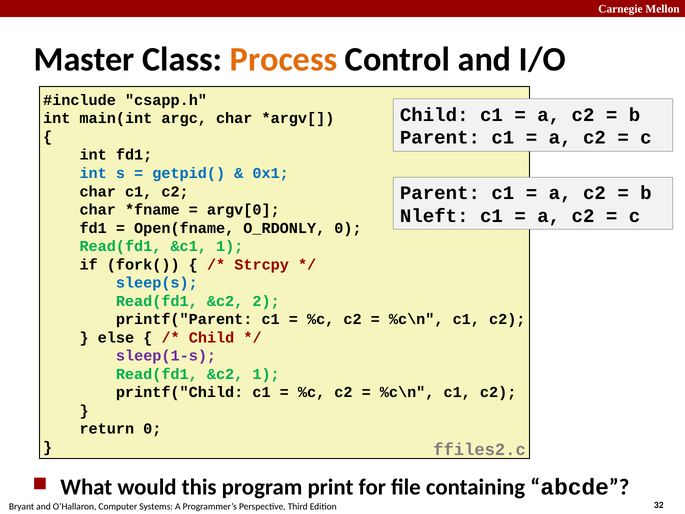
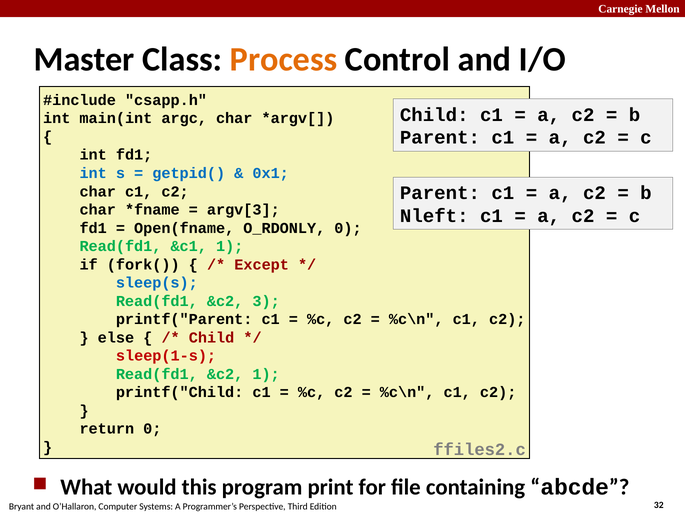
argv[0: argv[0 -> argv[3
Strcpy: Strcpy -> Except
2: 2 -> 3
sleep(1-s colour: purple -> red
